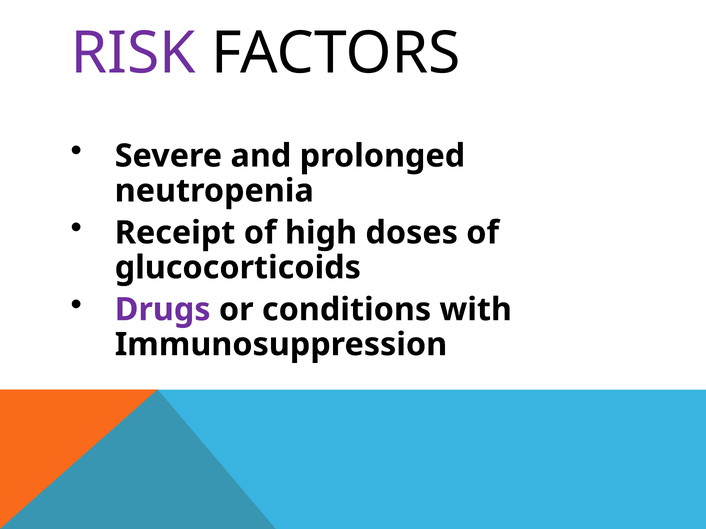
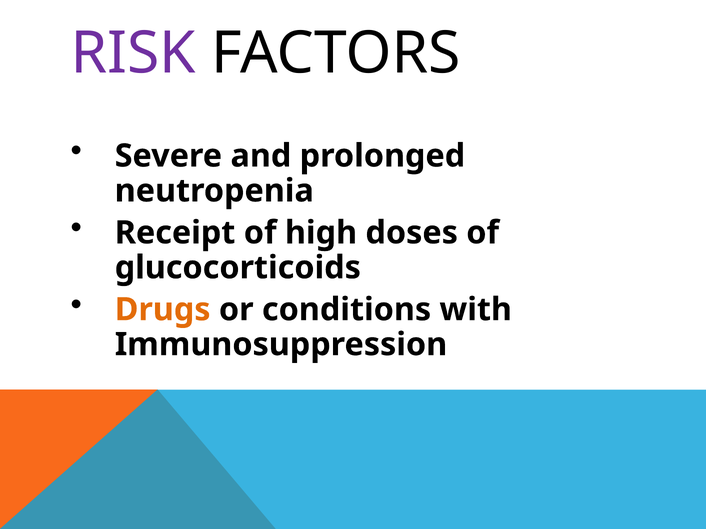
Drugs colour: purple -> orange
